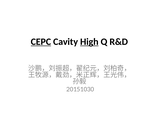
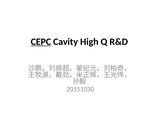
High underline: present -> none
